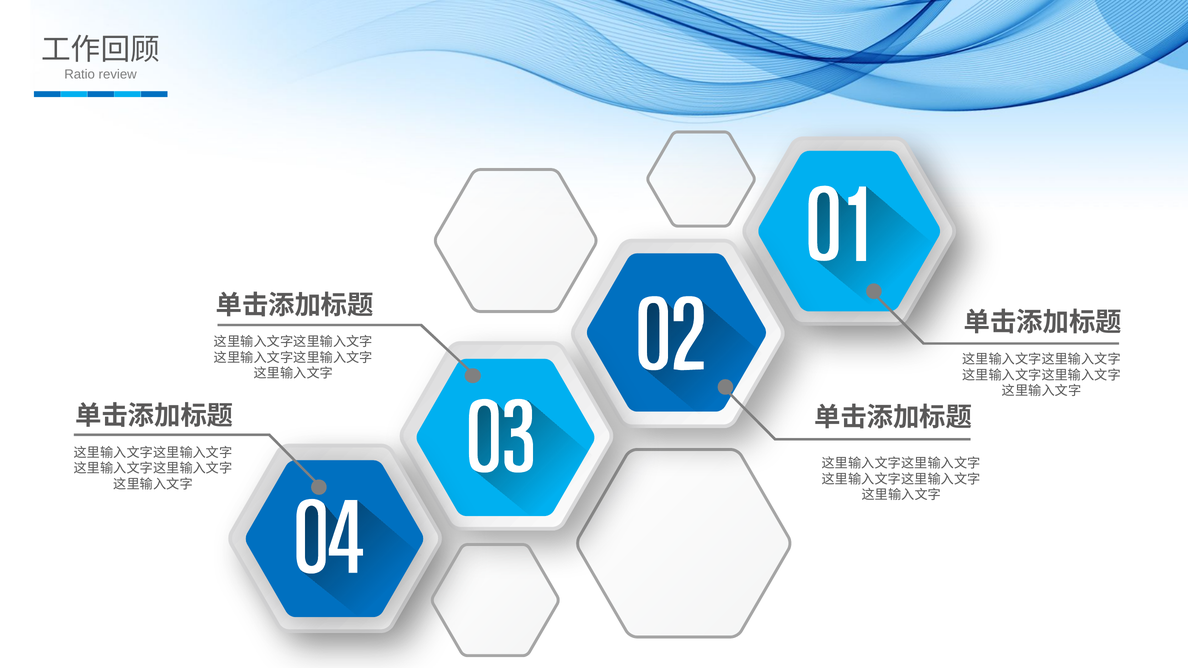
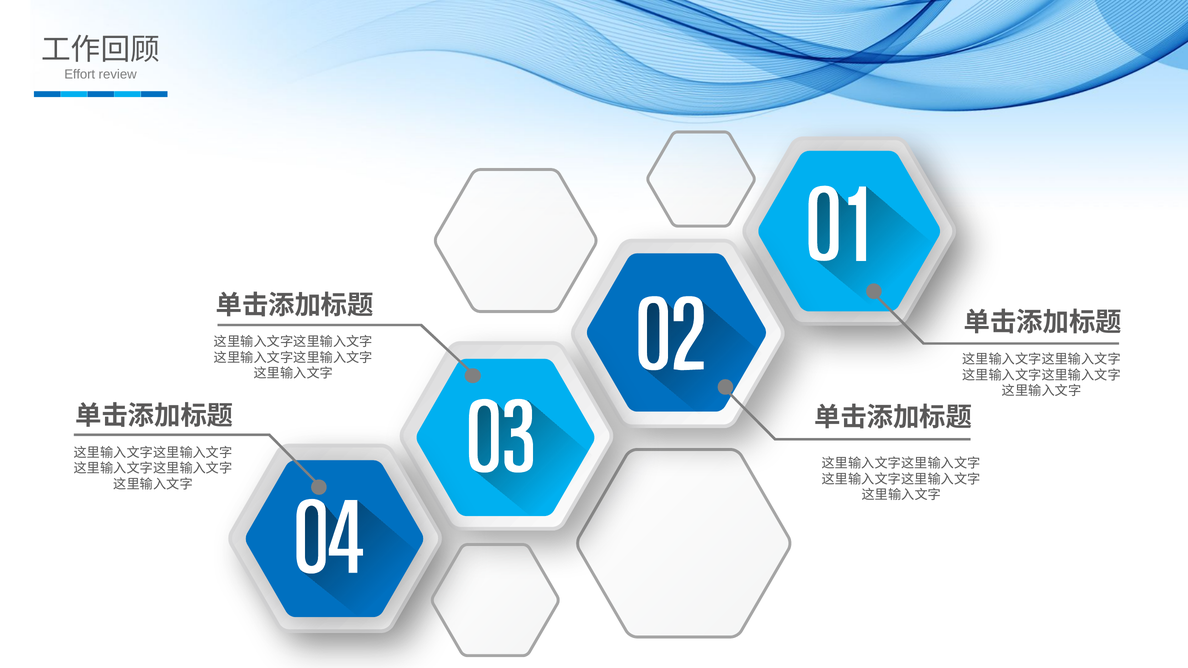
Ratio: Ratio -> Effort
